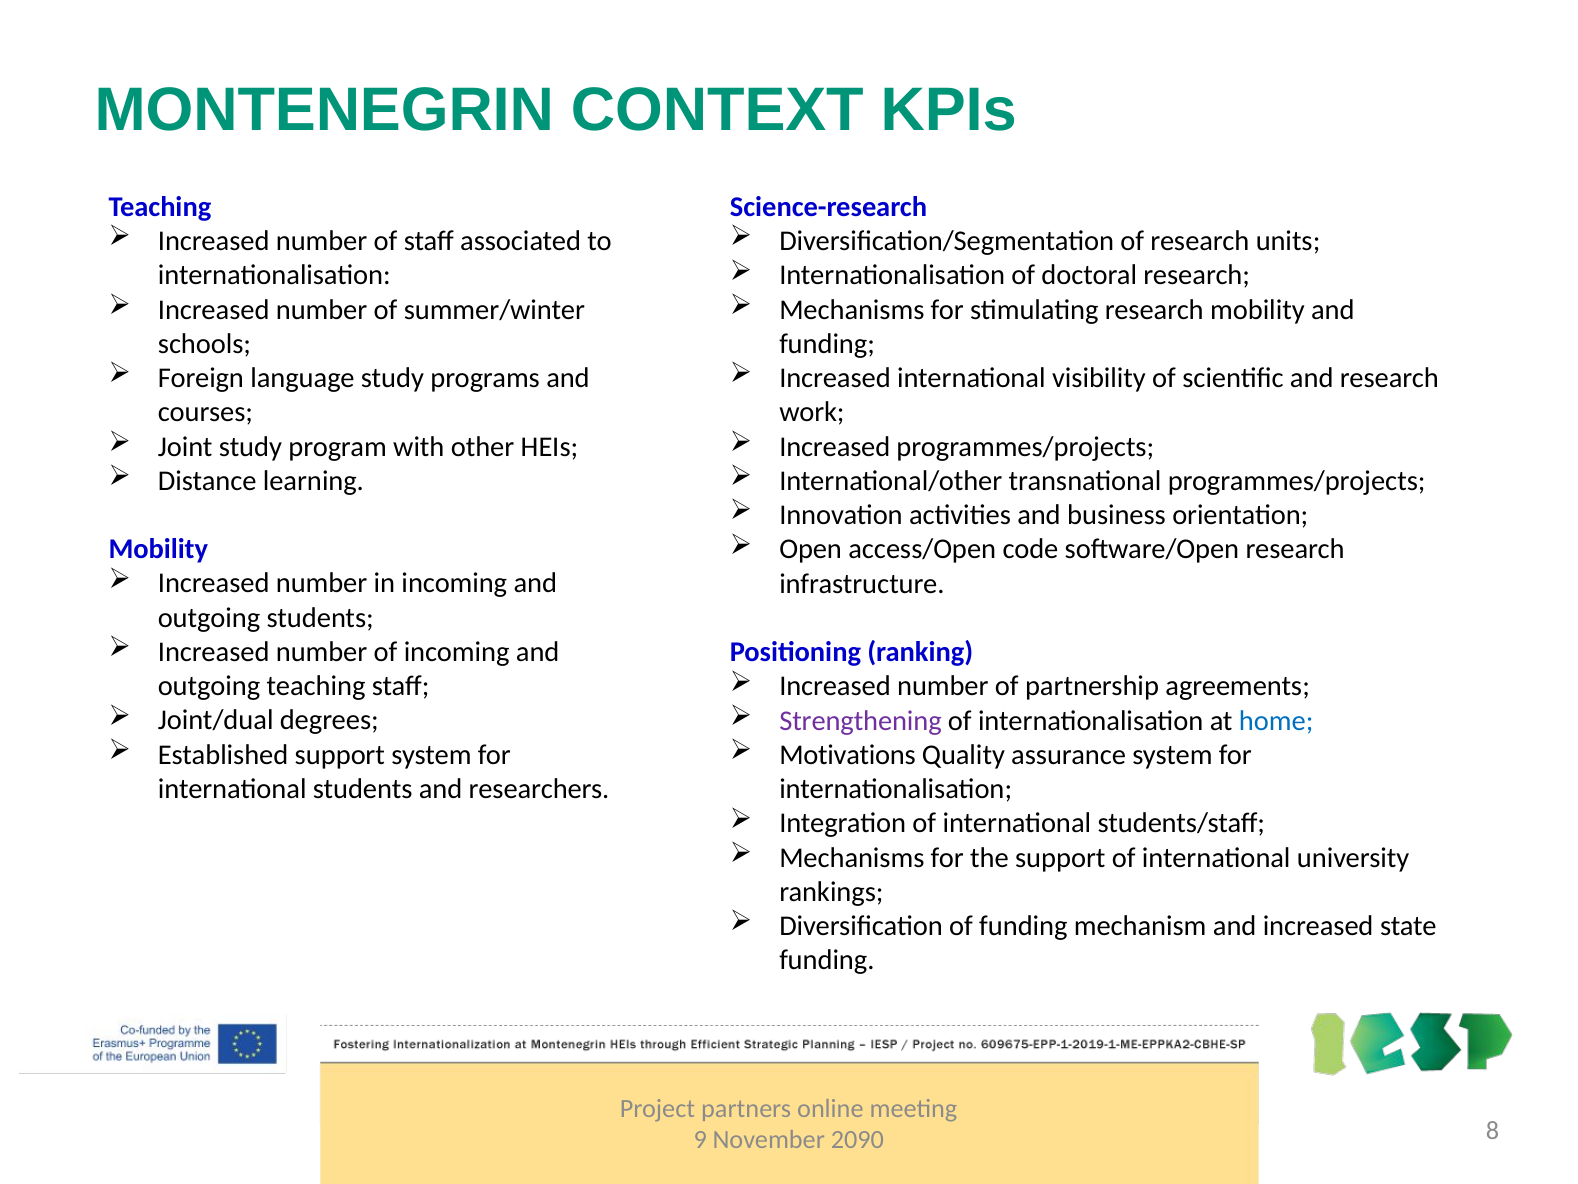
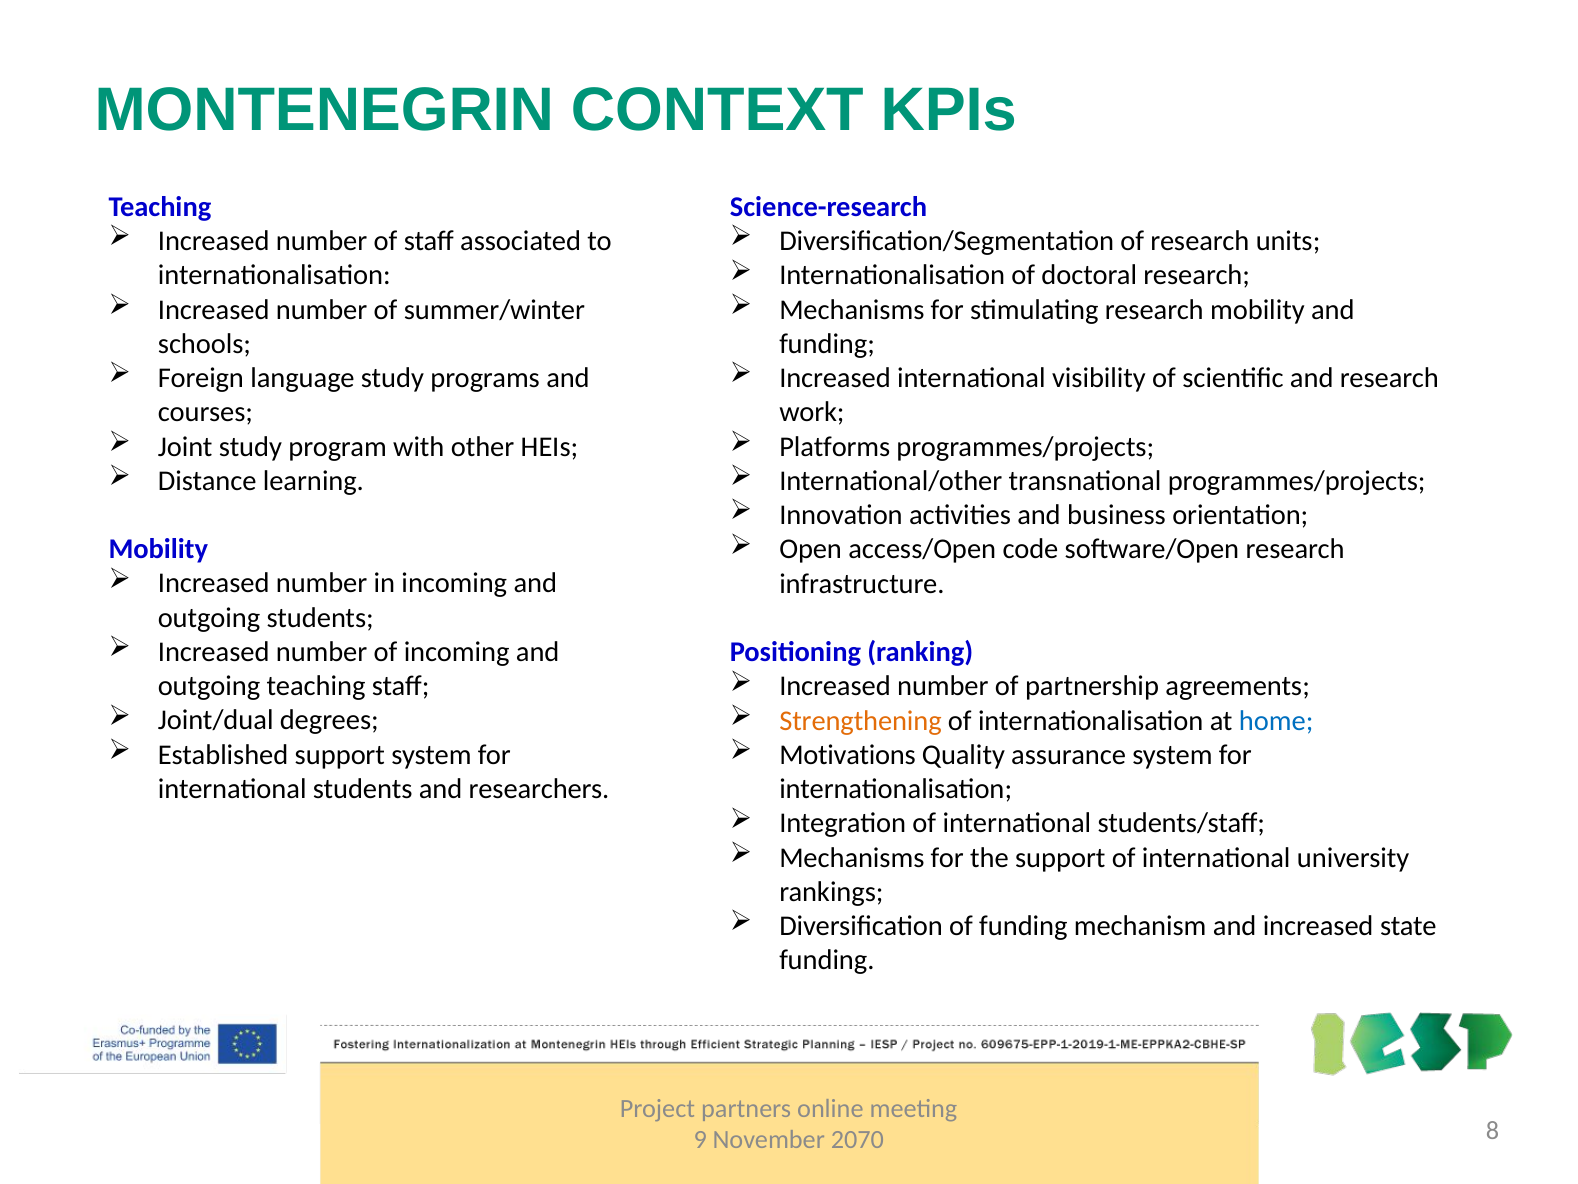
Increased at (835, 446): Increased -> Platforms
Strengthening colour: purple -> orange
2090: 2090 -> 2070
